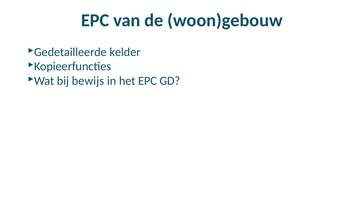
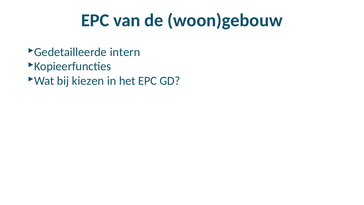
kelder: kelder -> intern
bewijs: bewijs -> kiezen
